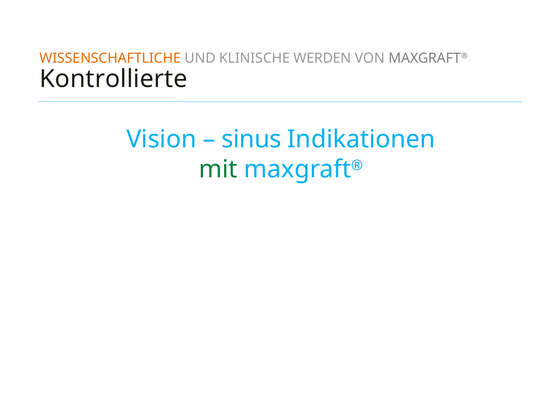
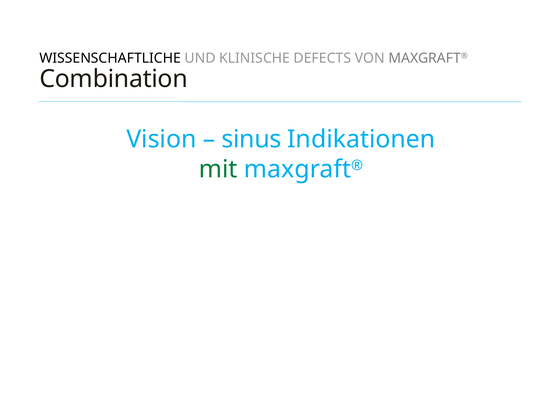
WISSENSCHAFTLICHE colour: orange -> black
WERDEN: WERDEN -> DEFECTS
Kontrollierte: Kontrollierte -> Combination
